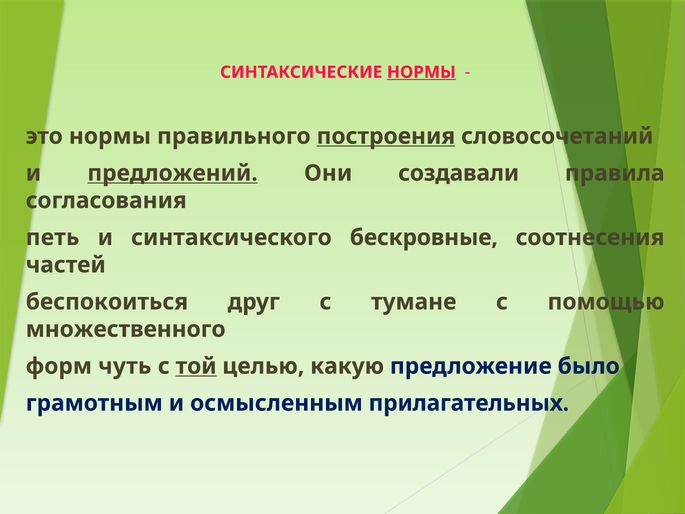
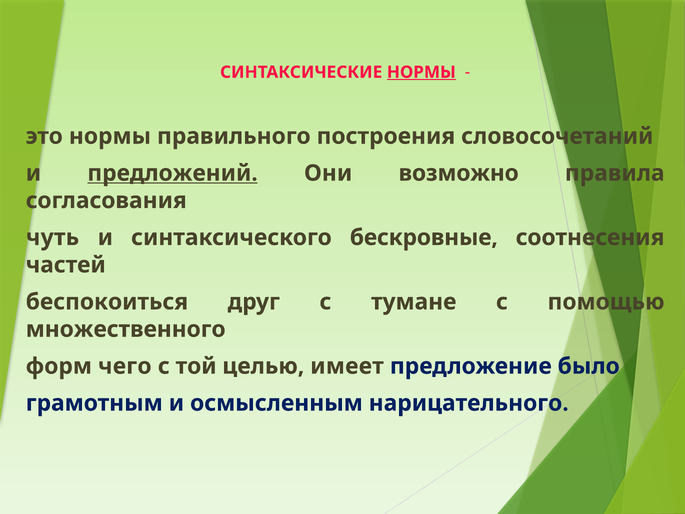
построения underline: present -> none
создавали: создавали -> возможно
петь: петь -> чуть
чуть: чуть -> чего
той underline: present -> none
какую: какую -> имеет
прилагательных: прилагательных -> нарицательного
